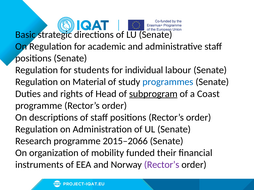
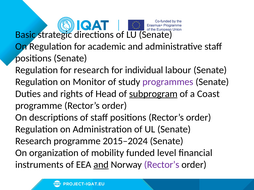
for students: students -> research
Material: Material -> Monitor
programmes colour: blue -> purple
2015–2066: 2015–2066 -> 2015–2024
their: their -> level
and at (101, 165) underline: none -> present
